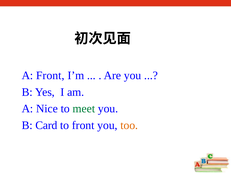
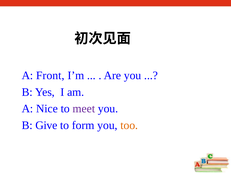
meet colour: green -> purple
Card: Card -> Give
to front: front -> form
